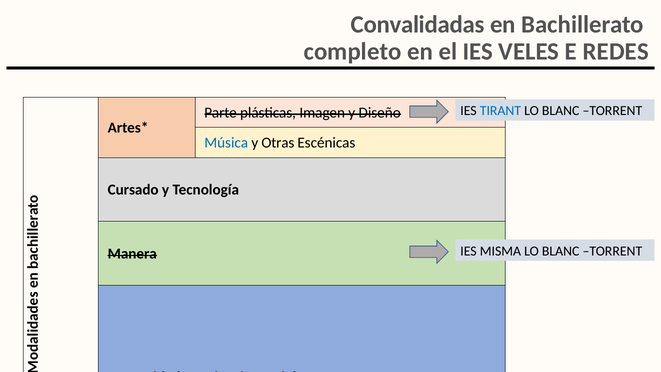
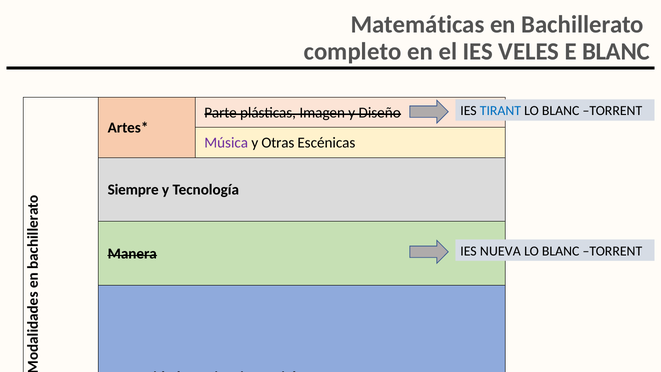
Convalidadas: Convalidadas -> Matemáticas
E REDES: REDES -> BLANC
Música colour: blue -> purple
Cursado: Cursado -> Siempre
MISMA: MISMA -> NUEVA
